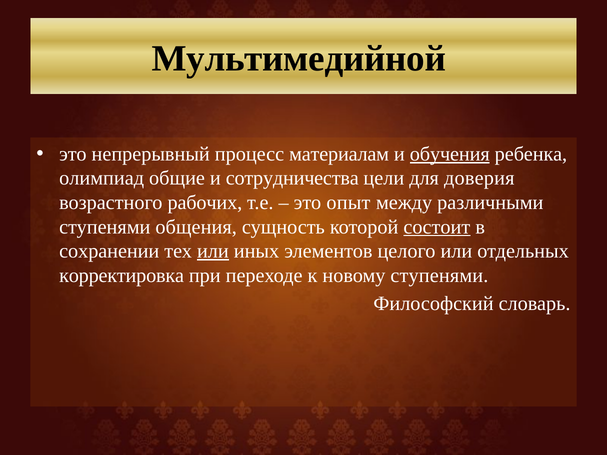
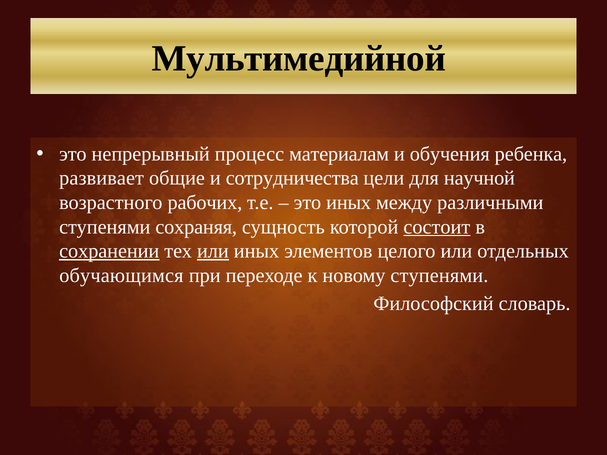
обучения underline: present -> none
олимпиад: олимпиад -> развивает
доверия: доверия -> научной
это опыт: опыт -> иных
общения: общения -> сохраняя
сохранении underline: none -> present
корректировка: корректировка -> обучающимся
